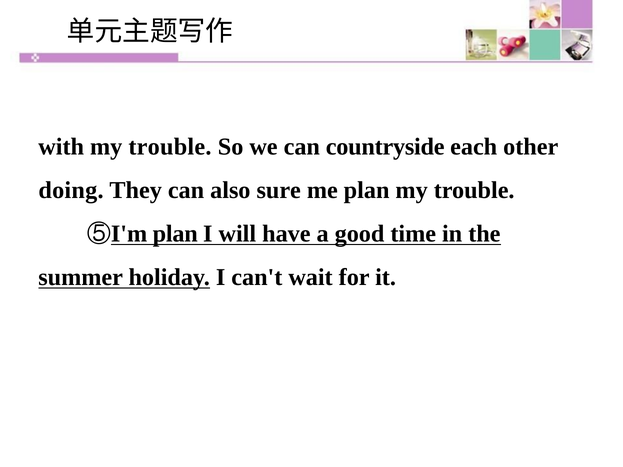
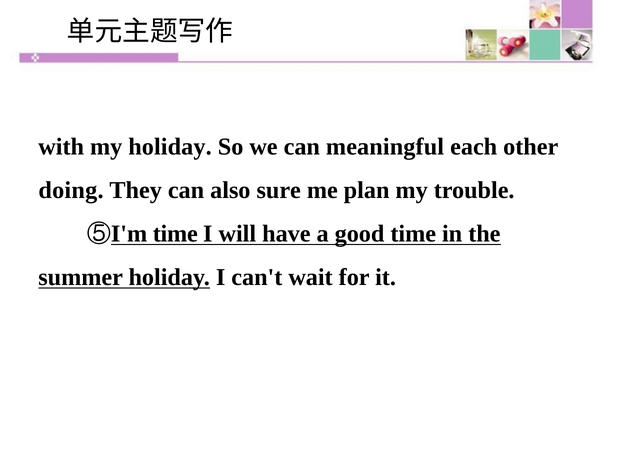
with my trouble: trouble -> holiday
countryside: countryside -> meaningful
plan at (175, 234): plan -> time
